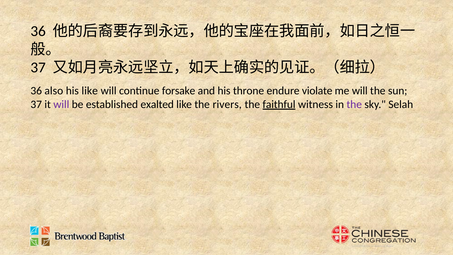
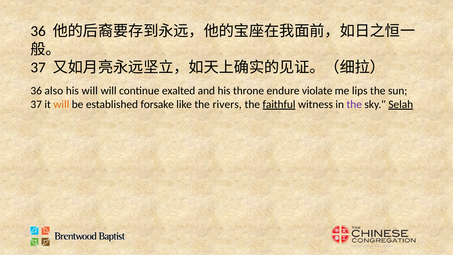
his like: like -> will
forsake: forsake -> exalted
me will: will -> lips
will at (61, 104) colour: purple -> orange
exalted: exalted -> forsake
Selah underline: none -> present
